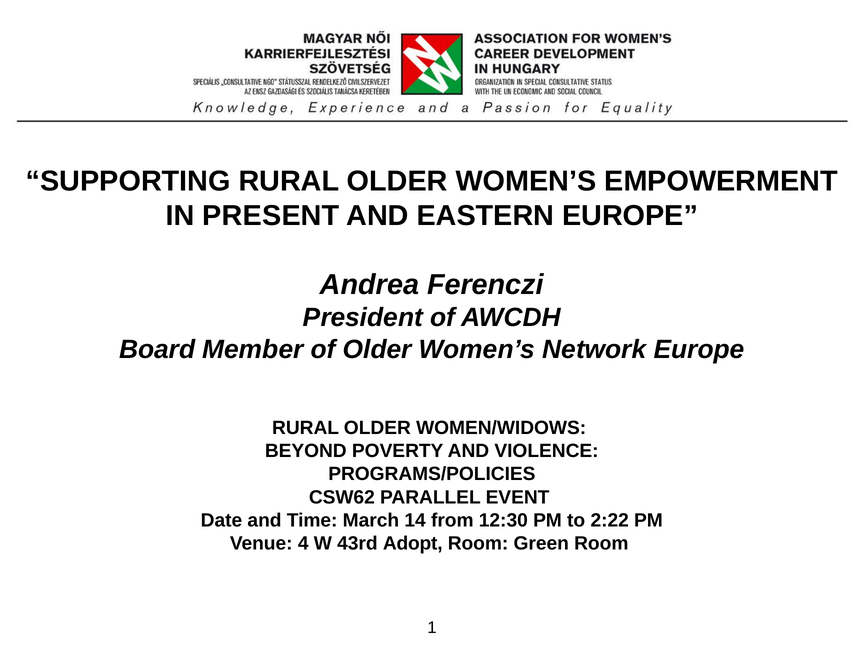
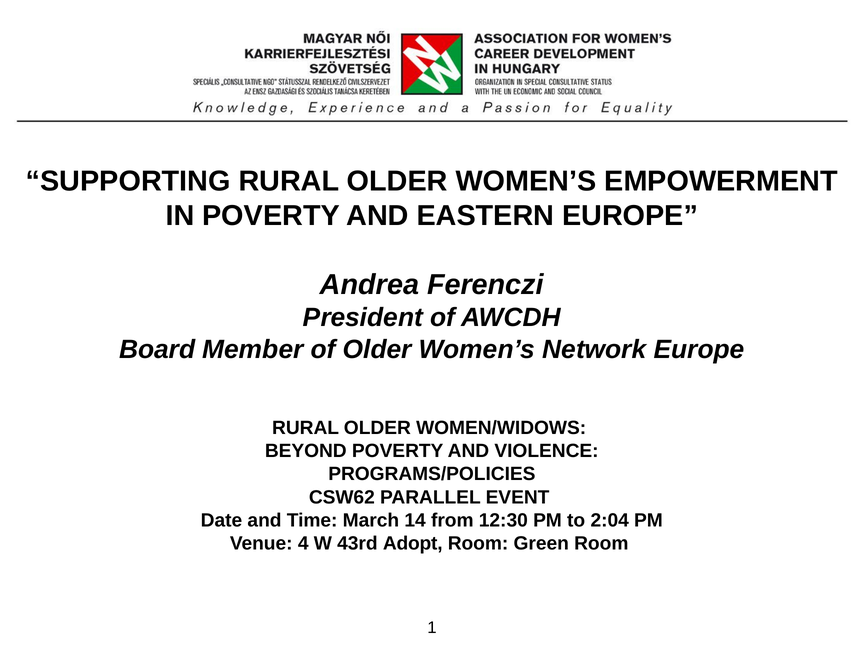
IN PRESENT: PRESENT -> POVERTY
2:22: 2:22 -> 2:04
